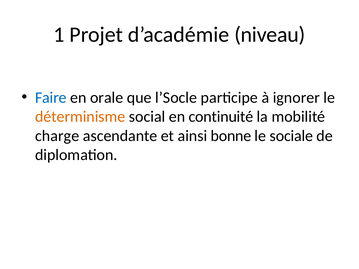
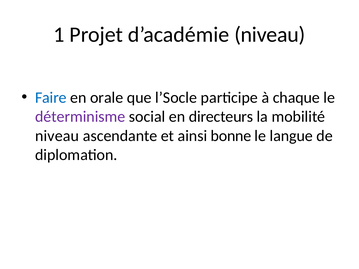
ignorer: ignorer -> chaque
déterminisme colour: orange -> purple
continuité: continuité -> directeurs
charge at (57, 136): charge -> niveau
sociale: sociale -> langue
